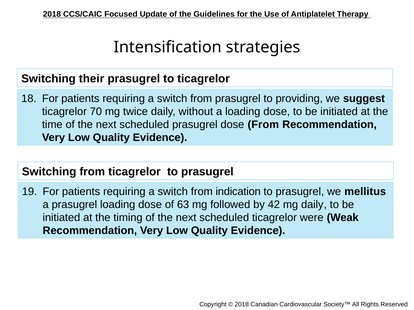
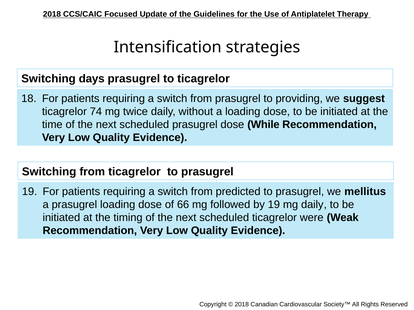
their: their -> days
70: 70 -> 74
dose From: From -> While
indication: indication -> predicted
63: 63 -> 66
by 42: 42 -> 19
